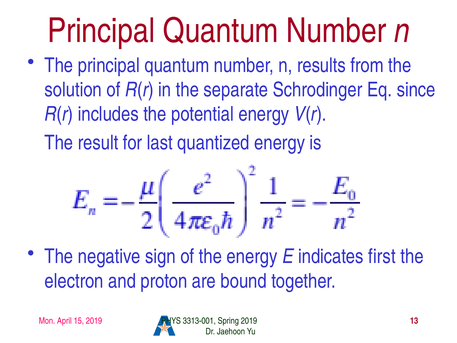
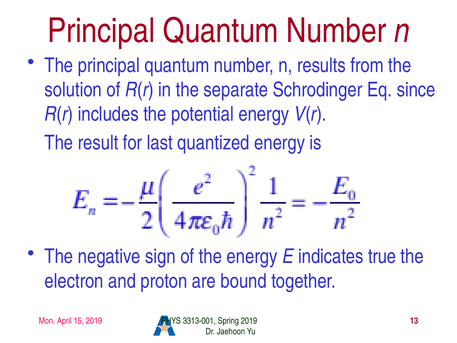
first: first -> true
